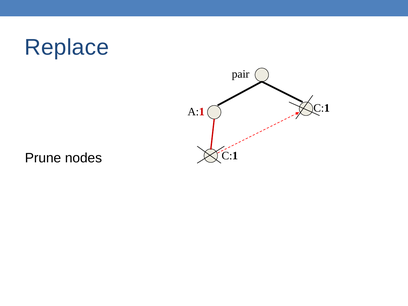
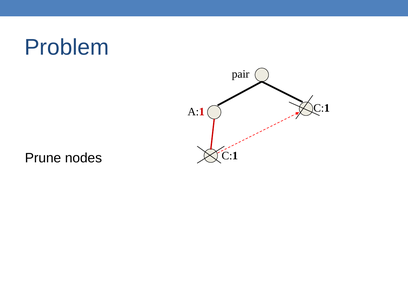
Replace: Replace -> Problem
